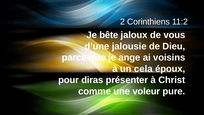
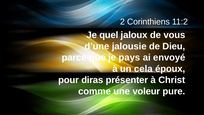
bête: bête -> quel
ange: ange -> pays
voisins: voisins -> envoyé
